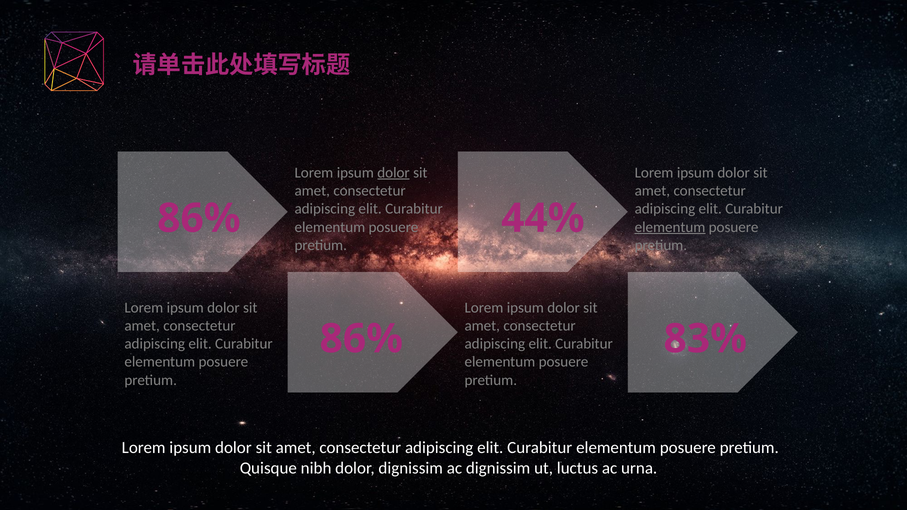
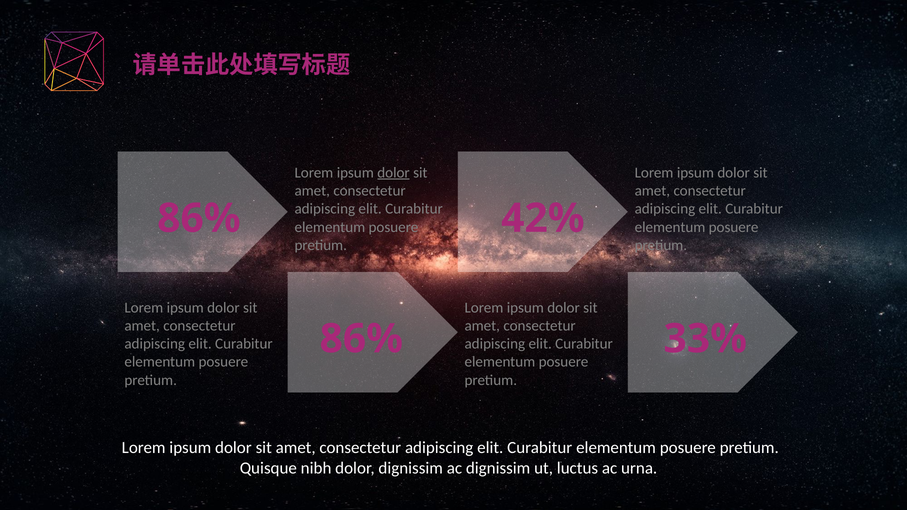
44%: 44% -> 42%
elementum at (670, 227) underline: present -> none
83%: 83% -> 33%
